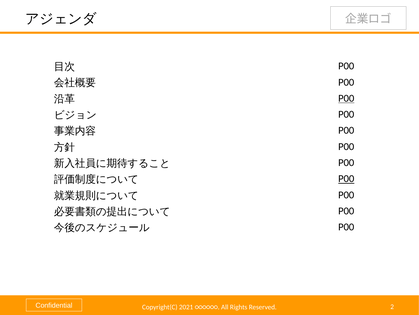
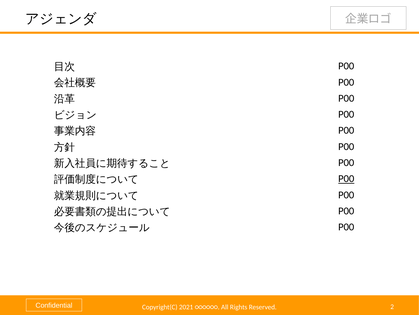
P00 at (346, 98) underline: present -> none
